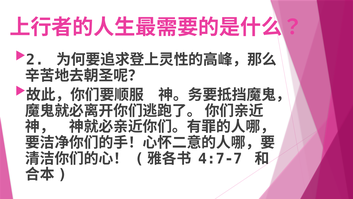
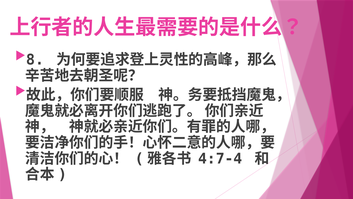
2: 2 -> 8
4:7-7: 4:7-7 -> 4:7-4
